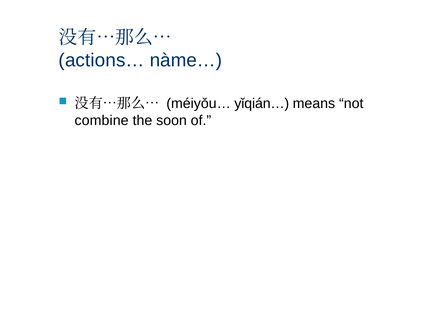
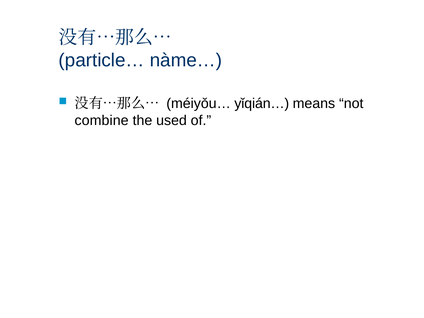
actions…: actions… -> particle…
soon: soon -> used
